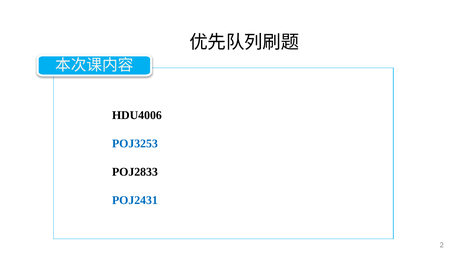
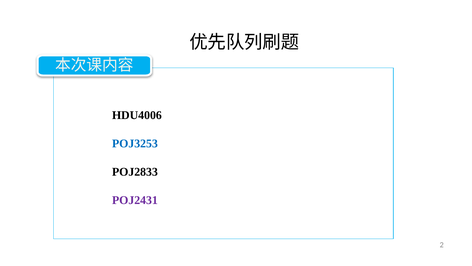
POJ2431 colour: blue -> purple
